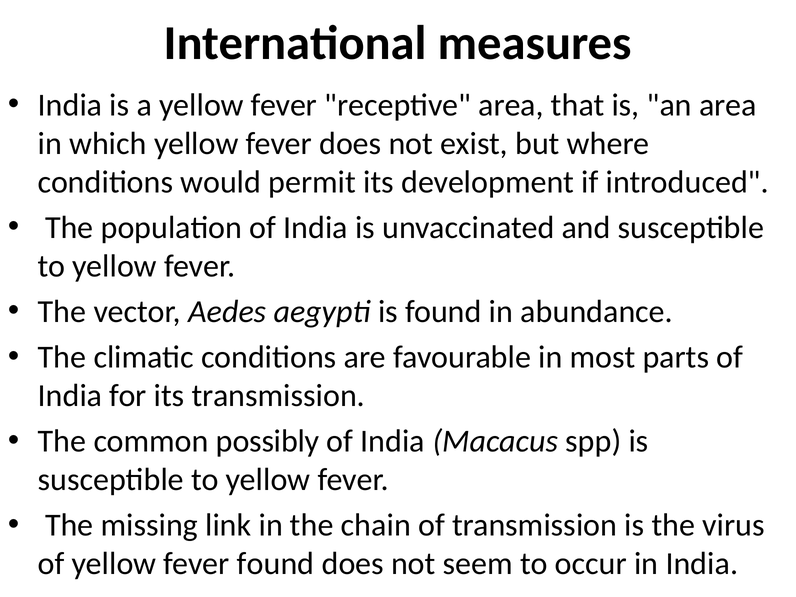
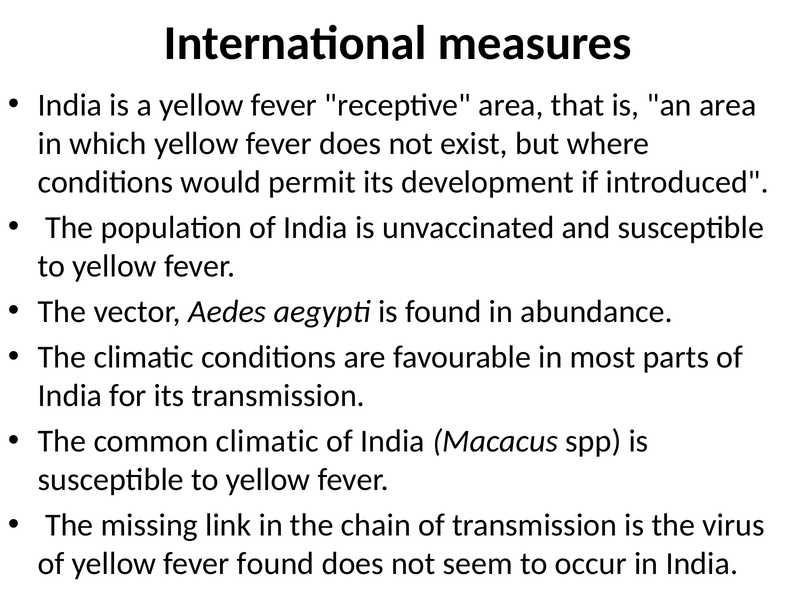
common possibly: possibly -> climatic
